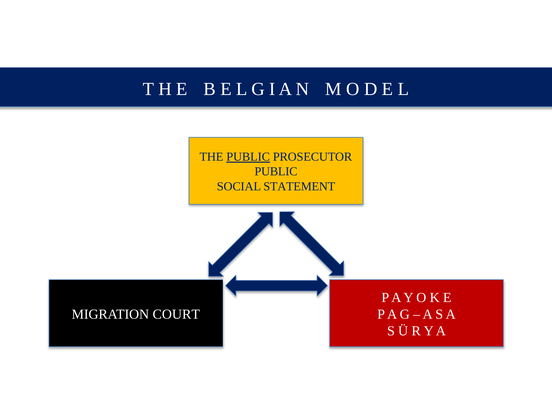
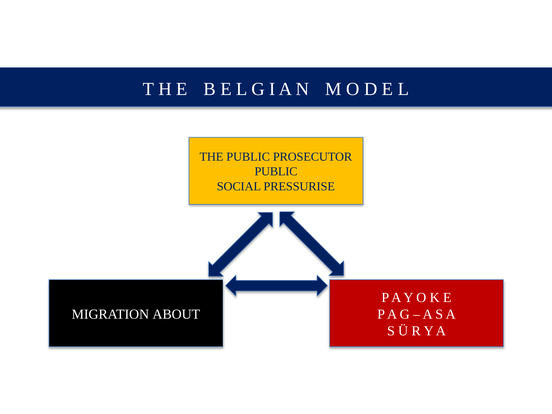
PUBLIC at (248, 157) underline: present -> none
STATEMENT: STATEMENT -> PRESSURISE
COURT: COURT -> ABOUT
